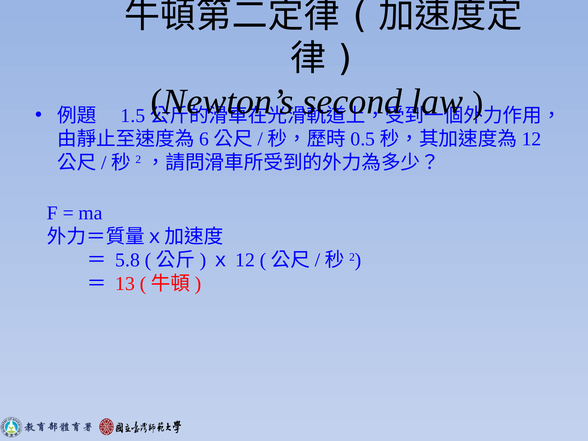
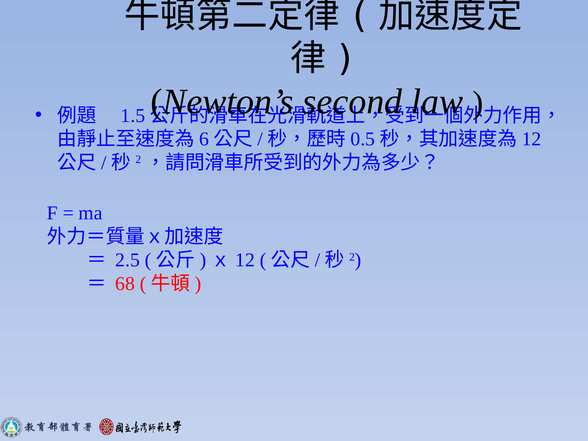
5.8: 5.8 -> 2.5
13: 13 -> 68
